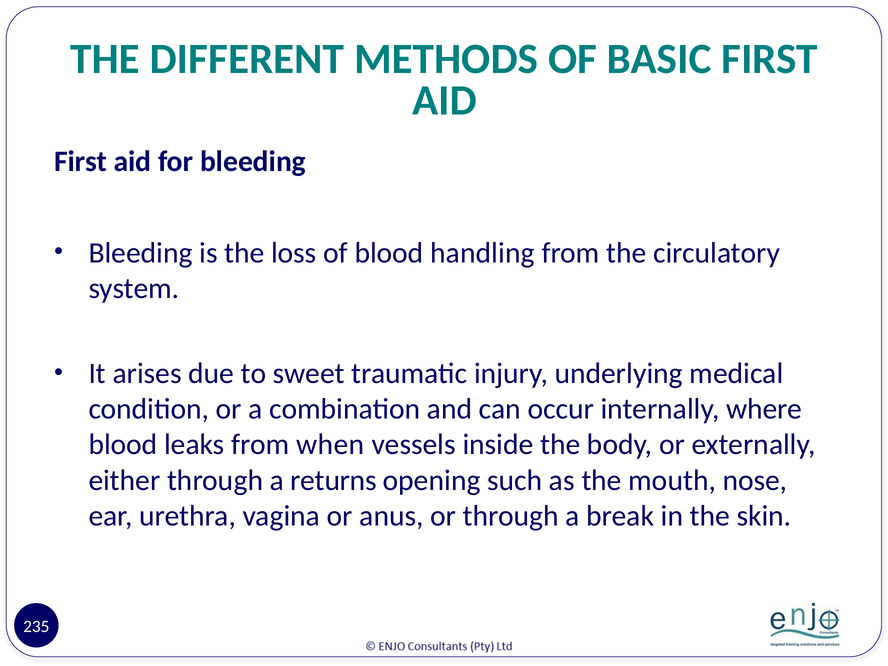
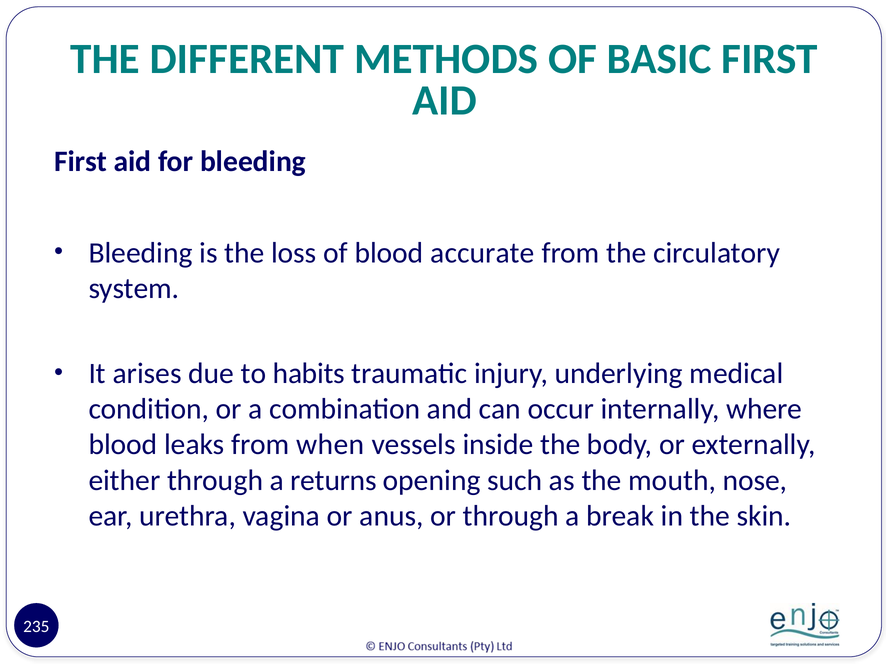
handling: handling -> accurate
sweet: sweet -> habits
